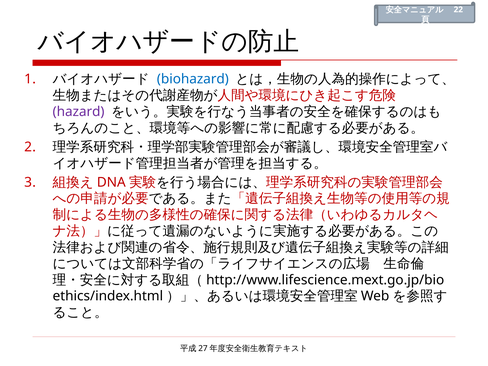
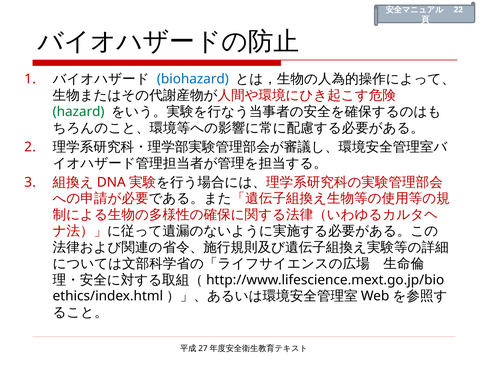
hazard colour: purple -> green
